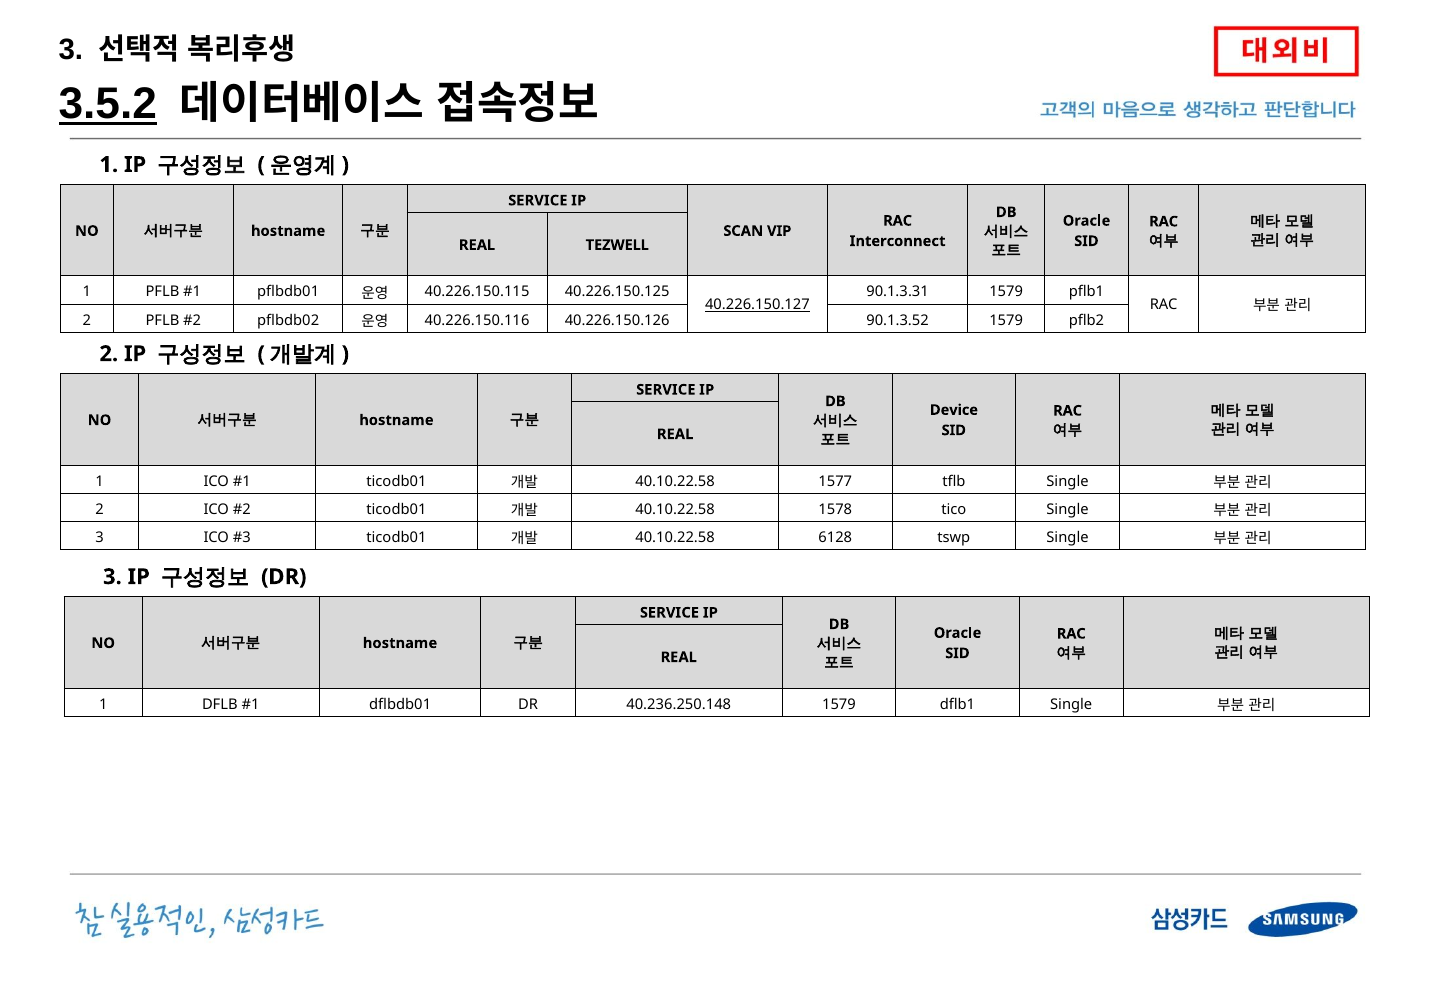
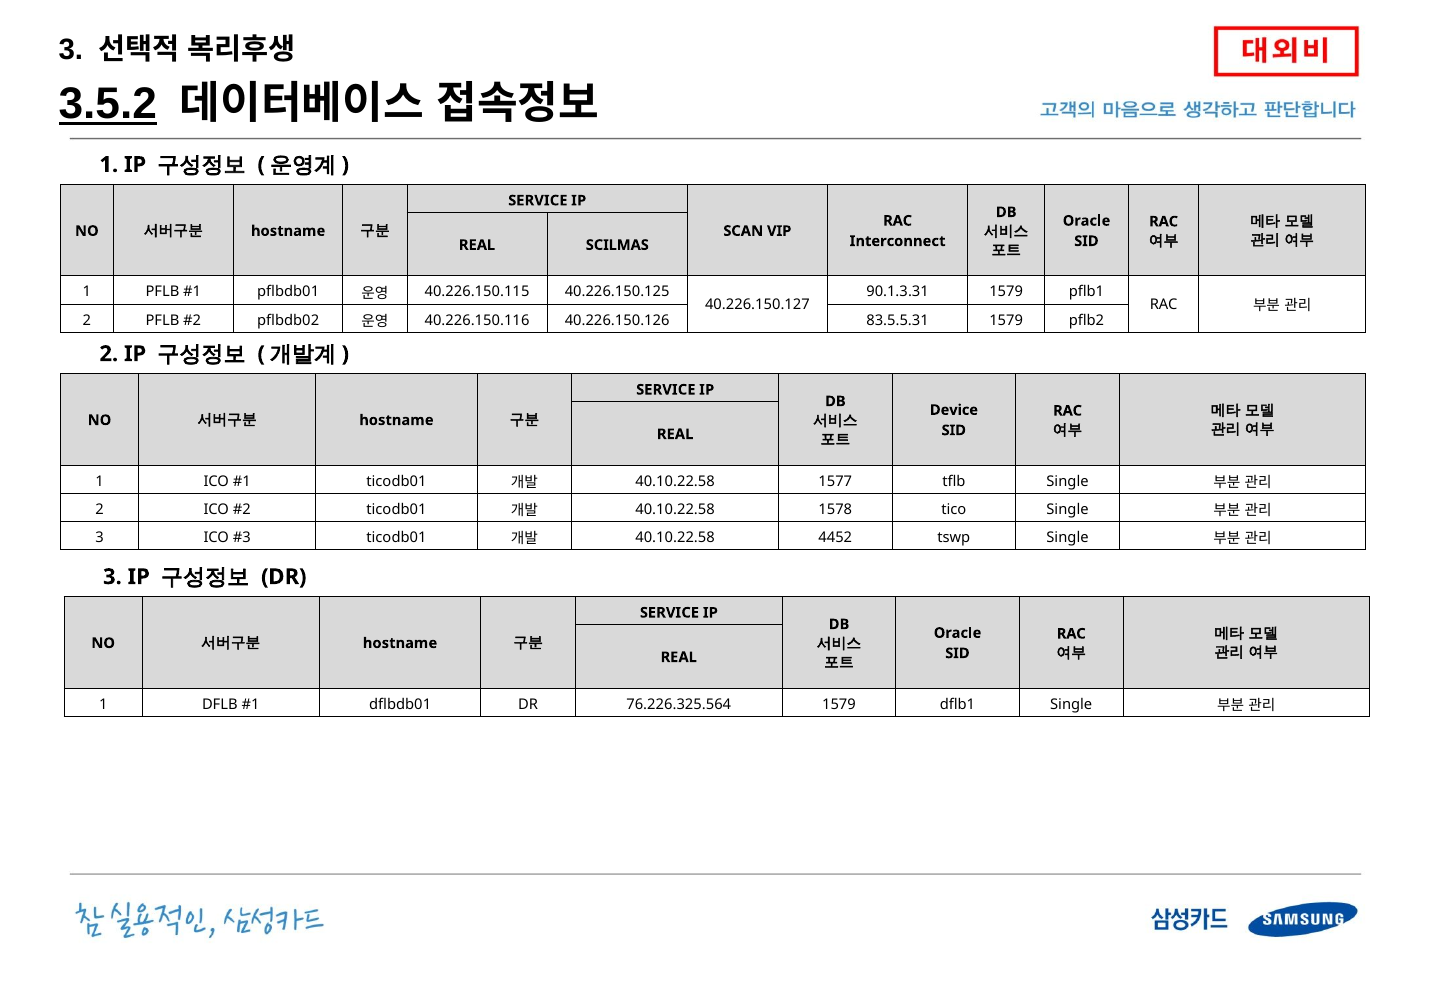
TEZWELL: TEZWELL -> SCILMAS
40.226.150.127 underline: present -> none
90.1.3.52: 90.1.3.52 -> 83.5.5.31
6128: 6128 -> 4452
40.236.250.148: 40.236.250.148 -> 76.226.325.564
